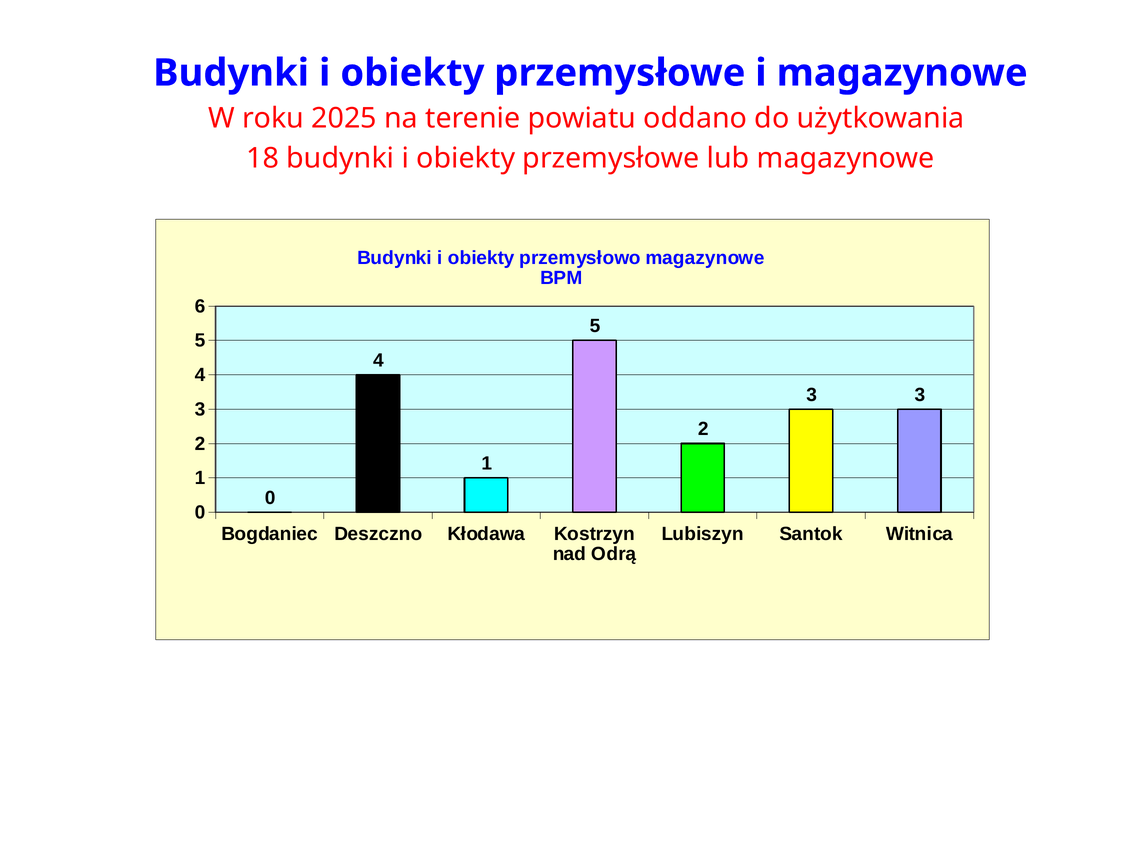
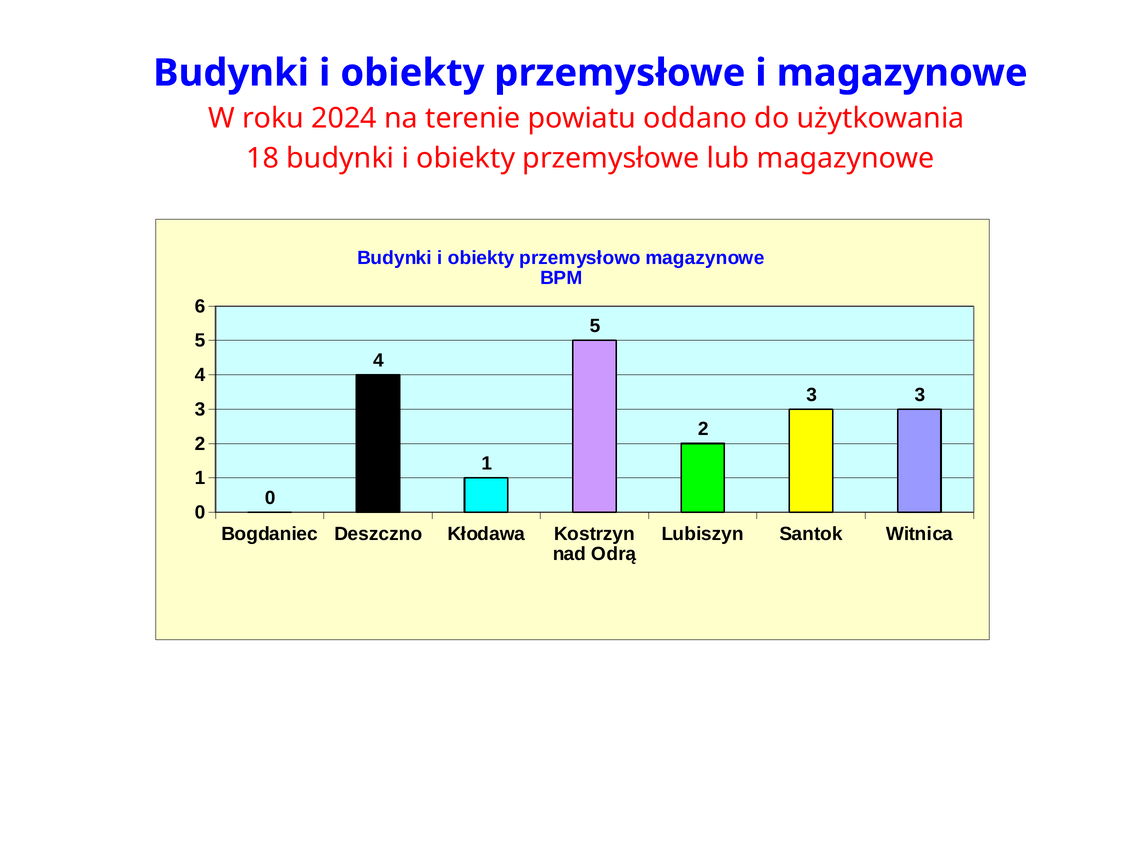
2025: 2025 -> 2024
